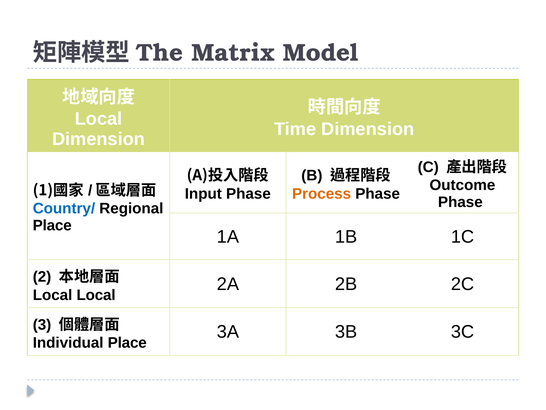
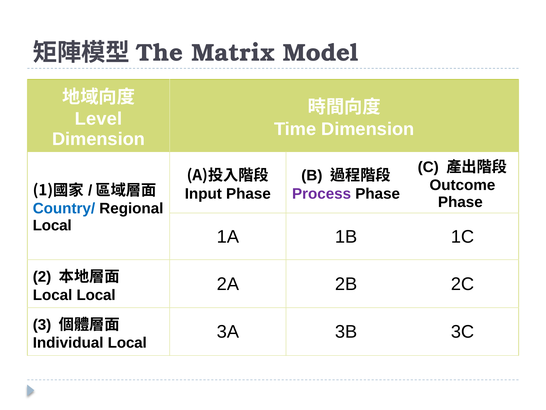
Local at (99, 119): Local -> Level
Process colour: orange -> purple
Place at (52, 225): Place -> Local
Individual Place: Place -> Local
